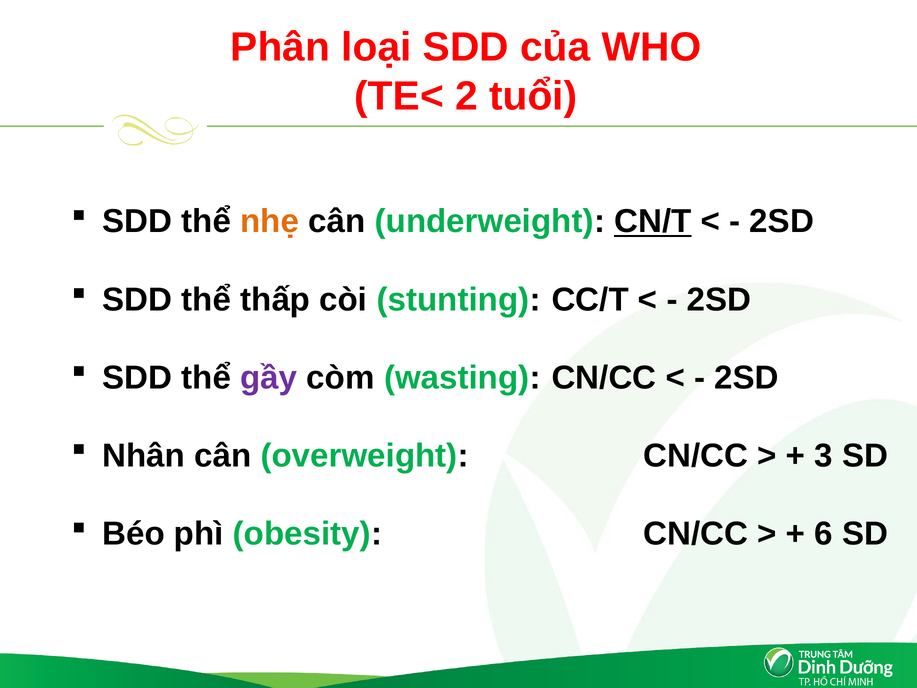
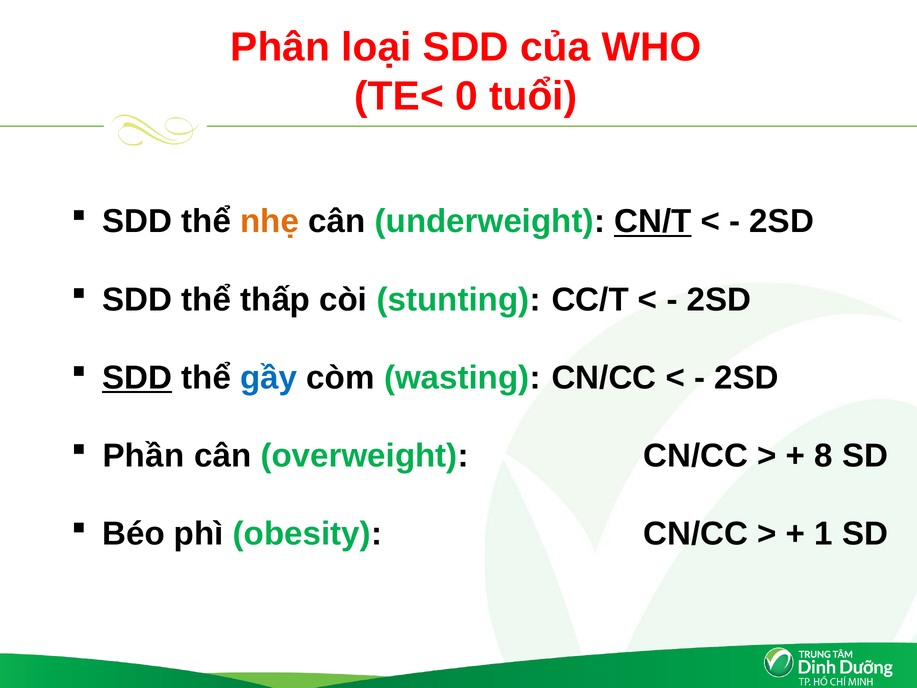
2: 2 -> 0
SDD at (137, 378) underline: none -> present
gầy colour: purple -> blue
Nhân: Nhân -> Phần
3: 3 -> 8
6: 6 -> 1
